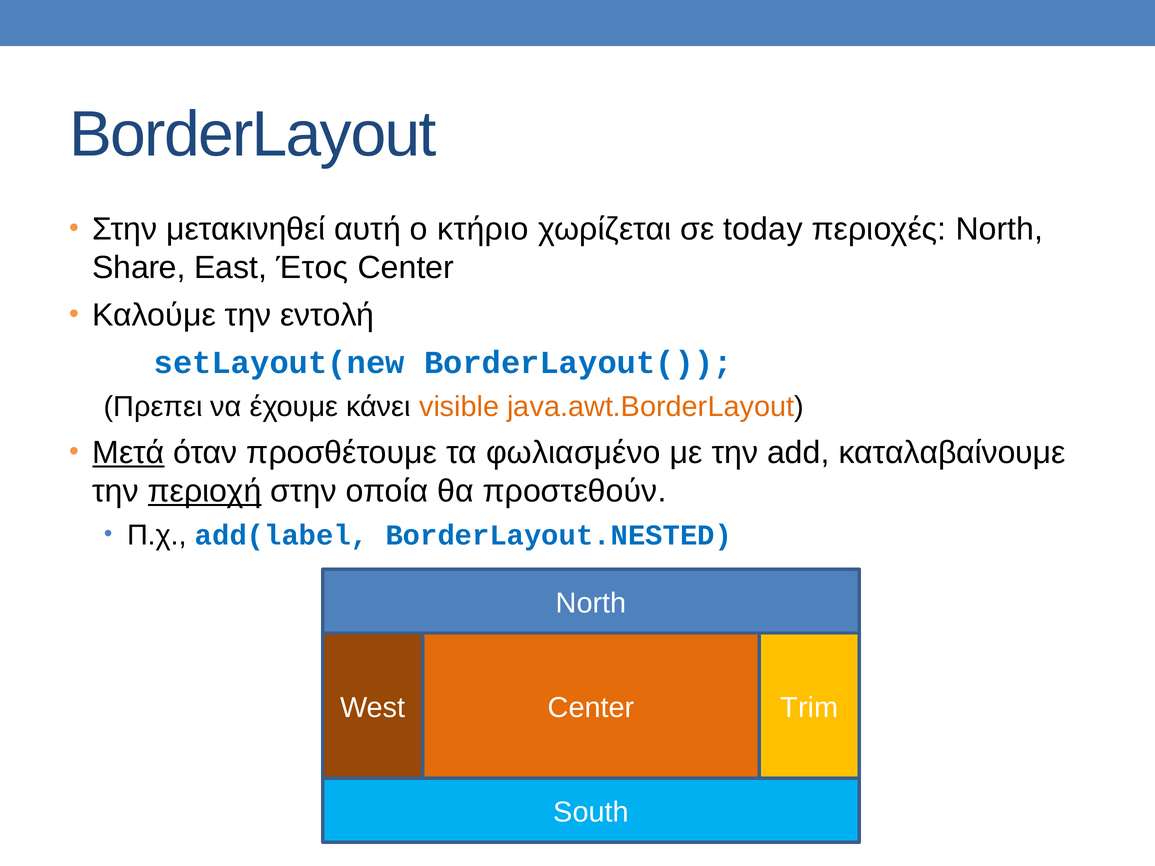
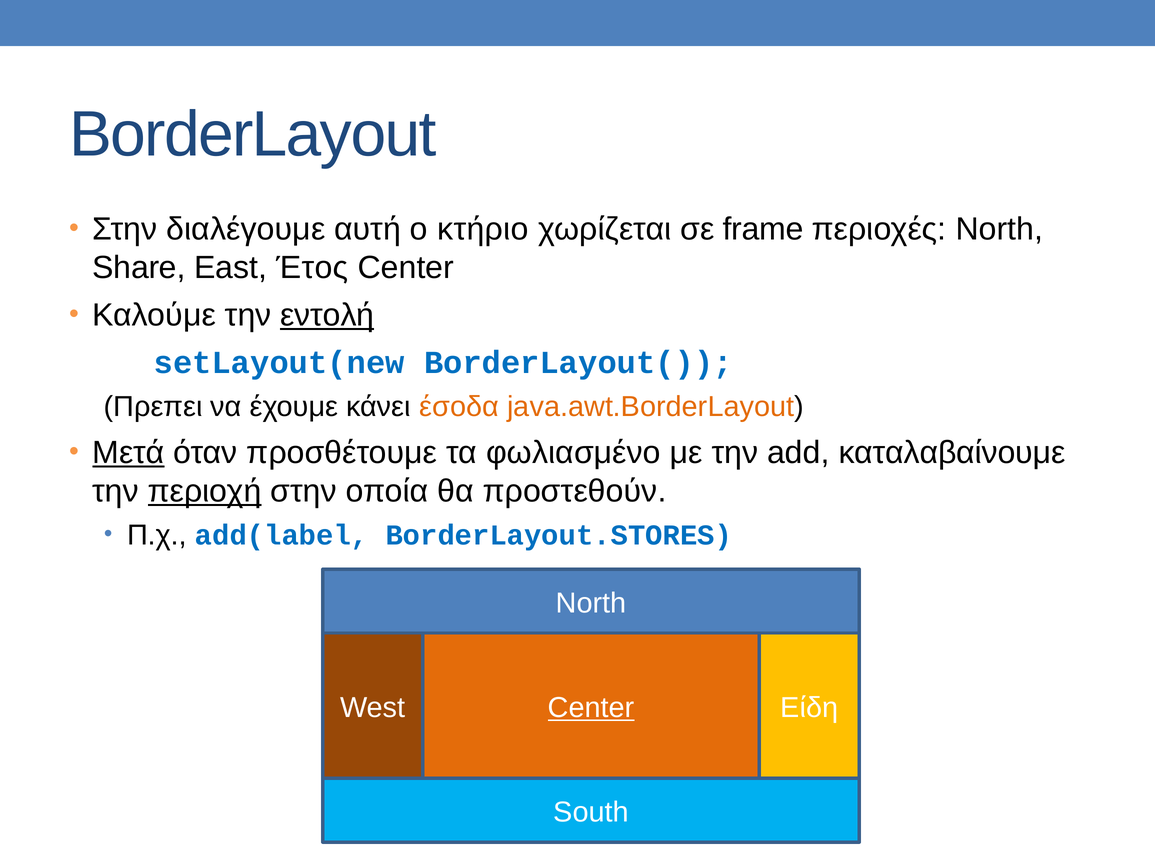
μετακινηθεί: μετακινηθεί -> διαλέγουμε
today: today -> frame
εντολή underline: none -> present
visible: visible -> έσοδα
BorderLayout.NESTED: BorderLayout.NESTED -> BorderLayout.STORES
Center at (591, 708) underline: none -> present
Trim: Trim -> Είδη
